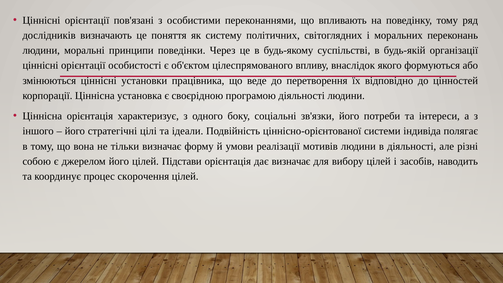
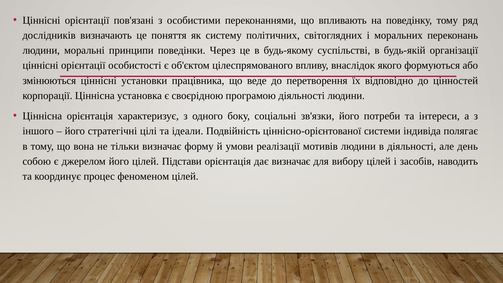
різні: різні -> день
скорочення: скорочення -> феноменом
